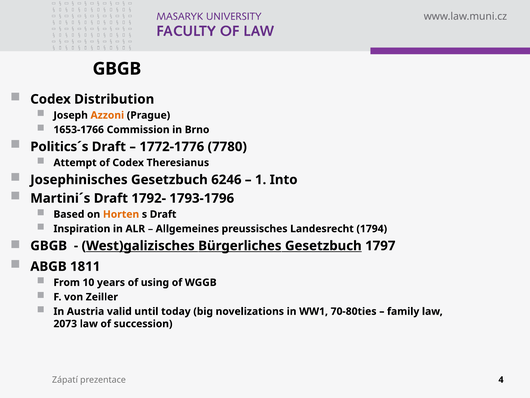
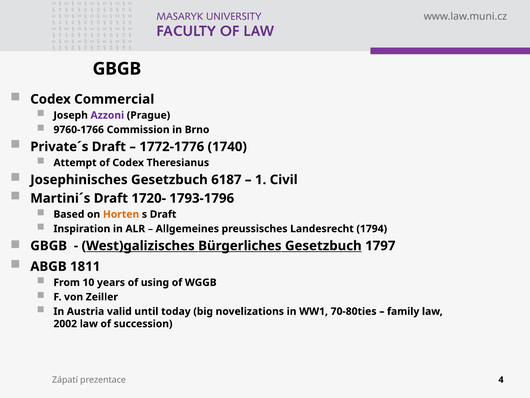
Distribution: Distribution -> Commercial
Azzoni colour: orange -> purple
1653-1766: 1653-1766 -> 9760-1766
Politics´s: Politics´s -> Private´s
7780: 7780 -> 1740
6246: 6246 -> 6187
Into: Into -> Civil
1792-: 1792- -> 1720-
2073: 2073 -> 2002
